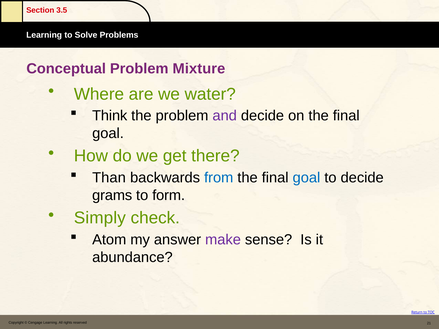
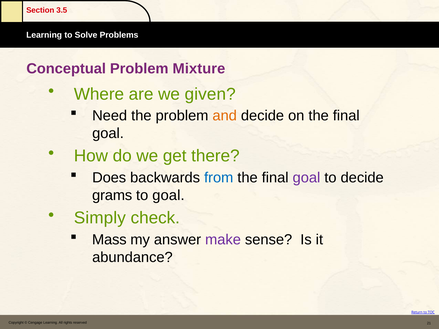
water: water -> given
Think: Think -> Need
and colour: purple -> orange
Than: Than -> Does
goal at (306, 178) colour: blue -> purple
to form: form -> goal
Atom: Atom -> Mass
